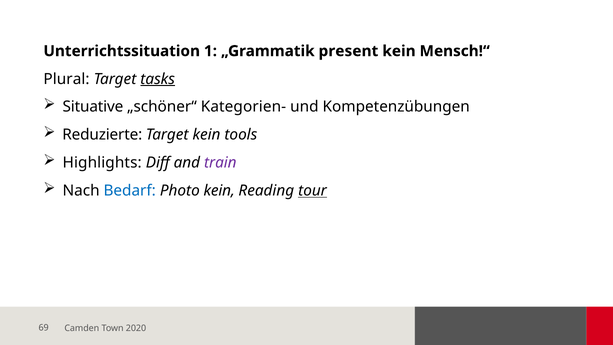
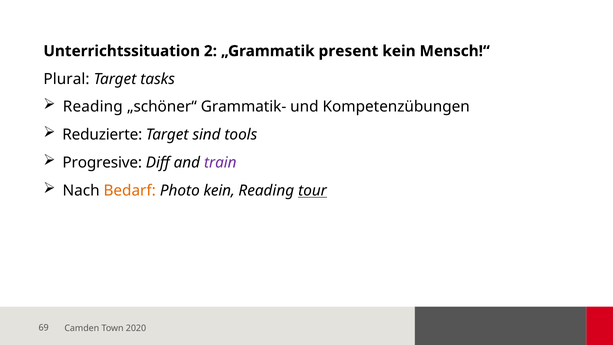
1: 1 -> 2
tasks underline: present -> none
Situative at (93, 107): Situative -> Reading
Kategorien-: Kategorien- -> Grammatik-
Target kein: kein -> sind
Highlights: Highlights -> Progresive
Bedarf colour: blue -> orange
